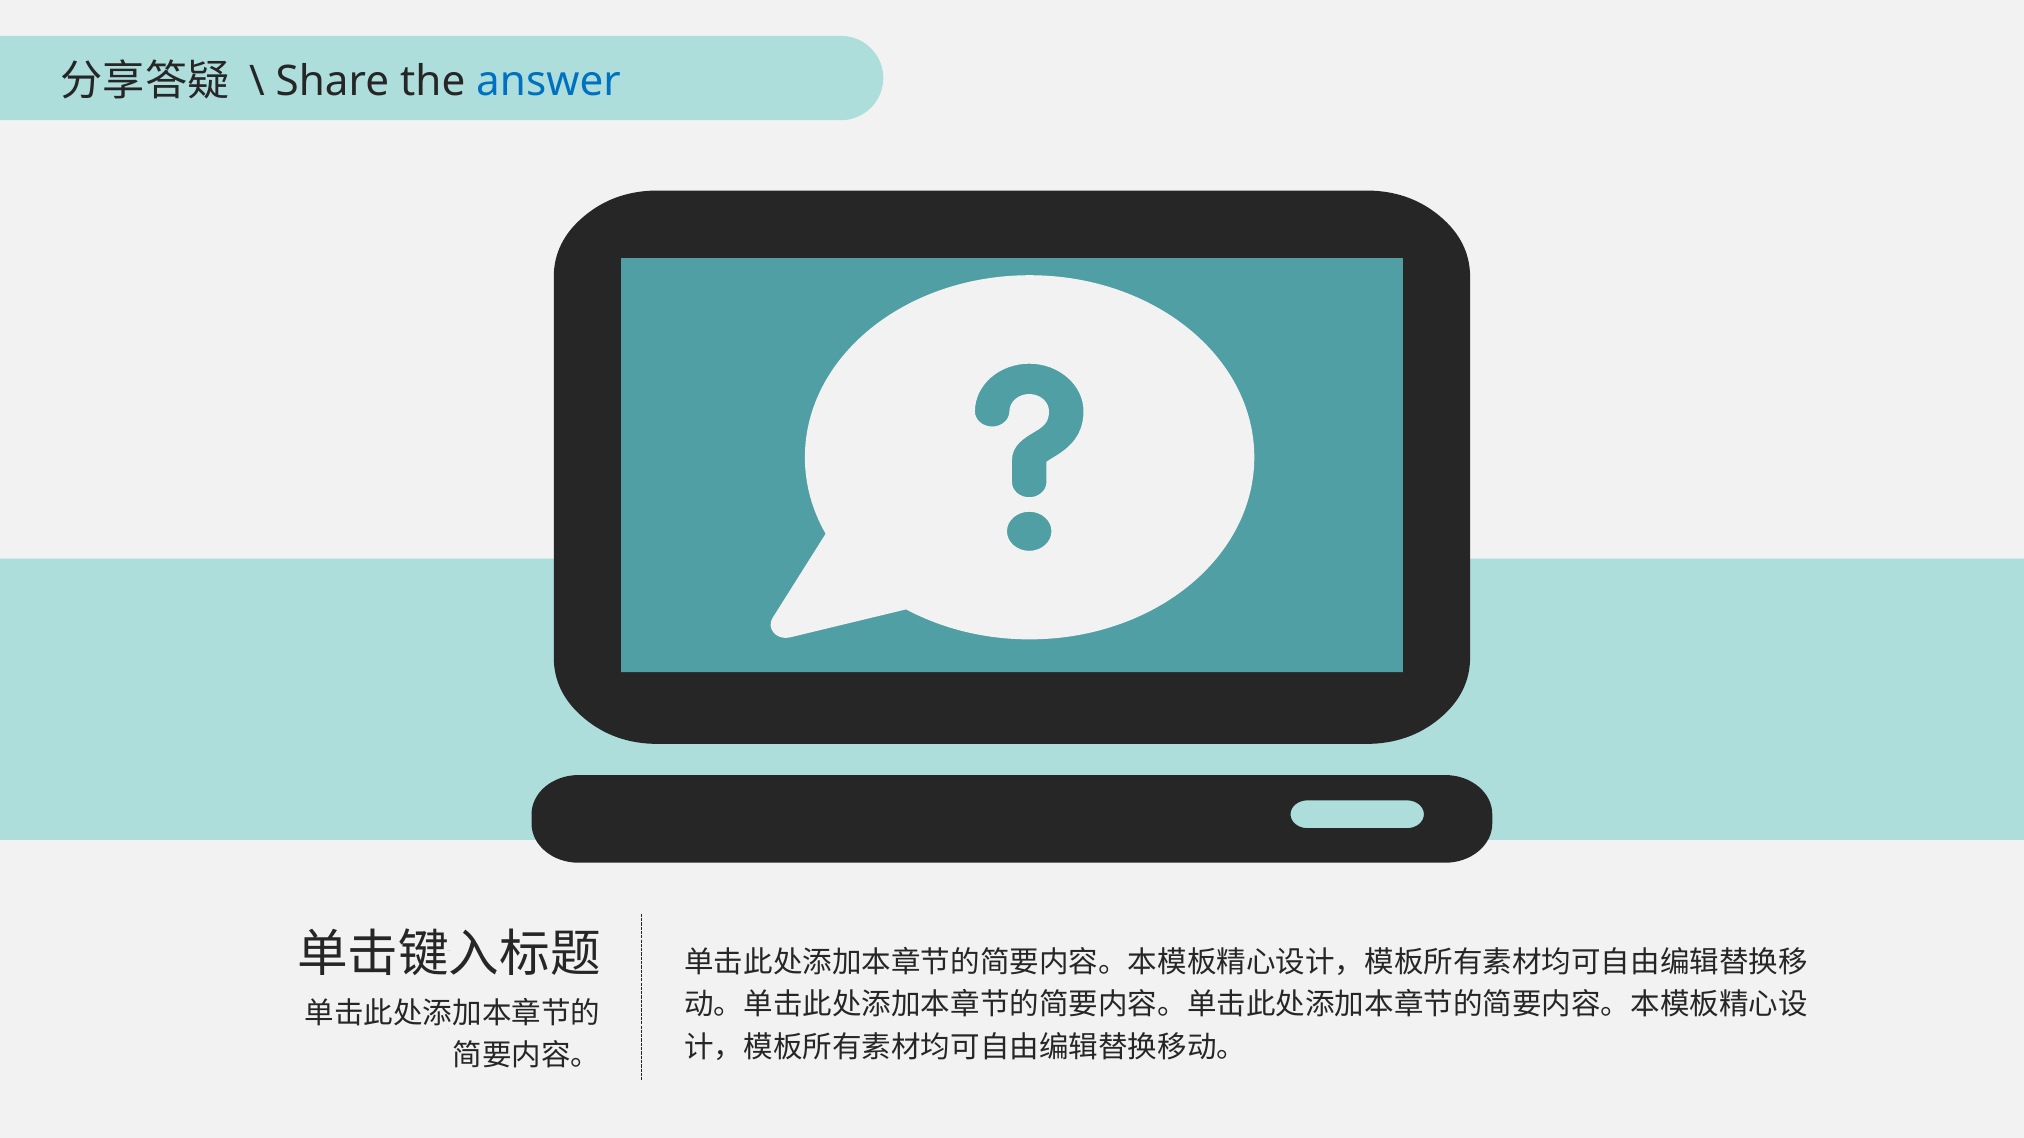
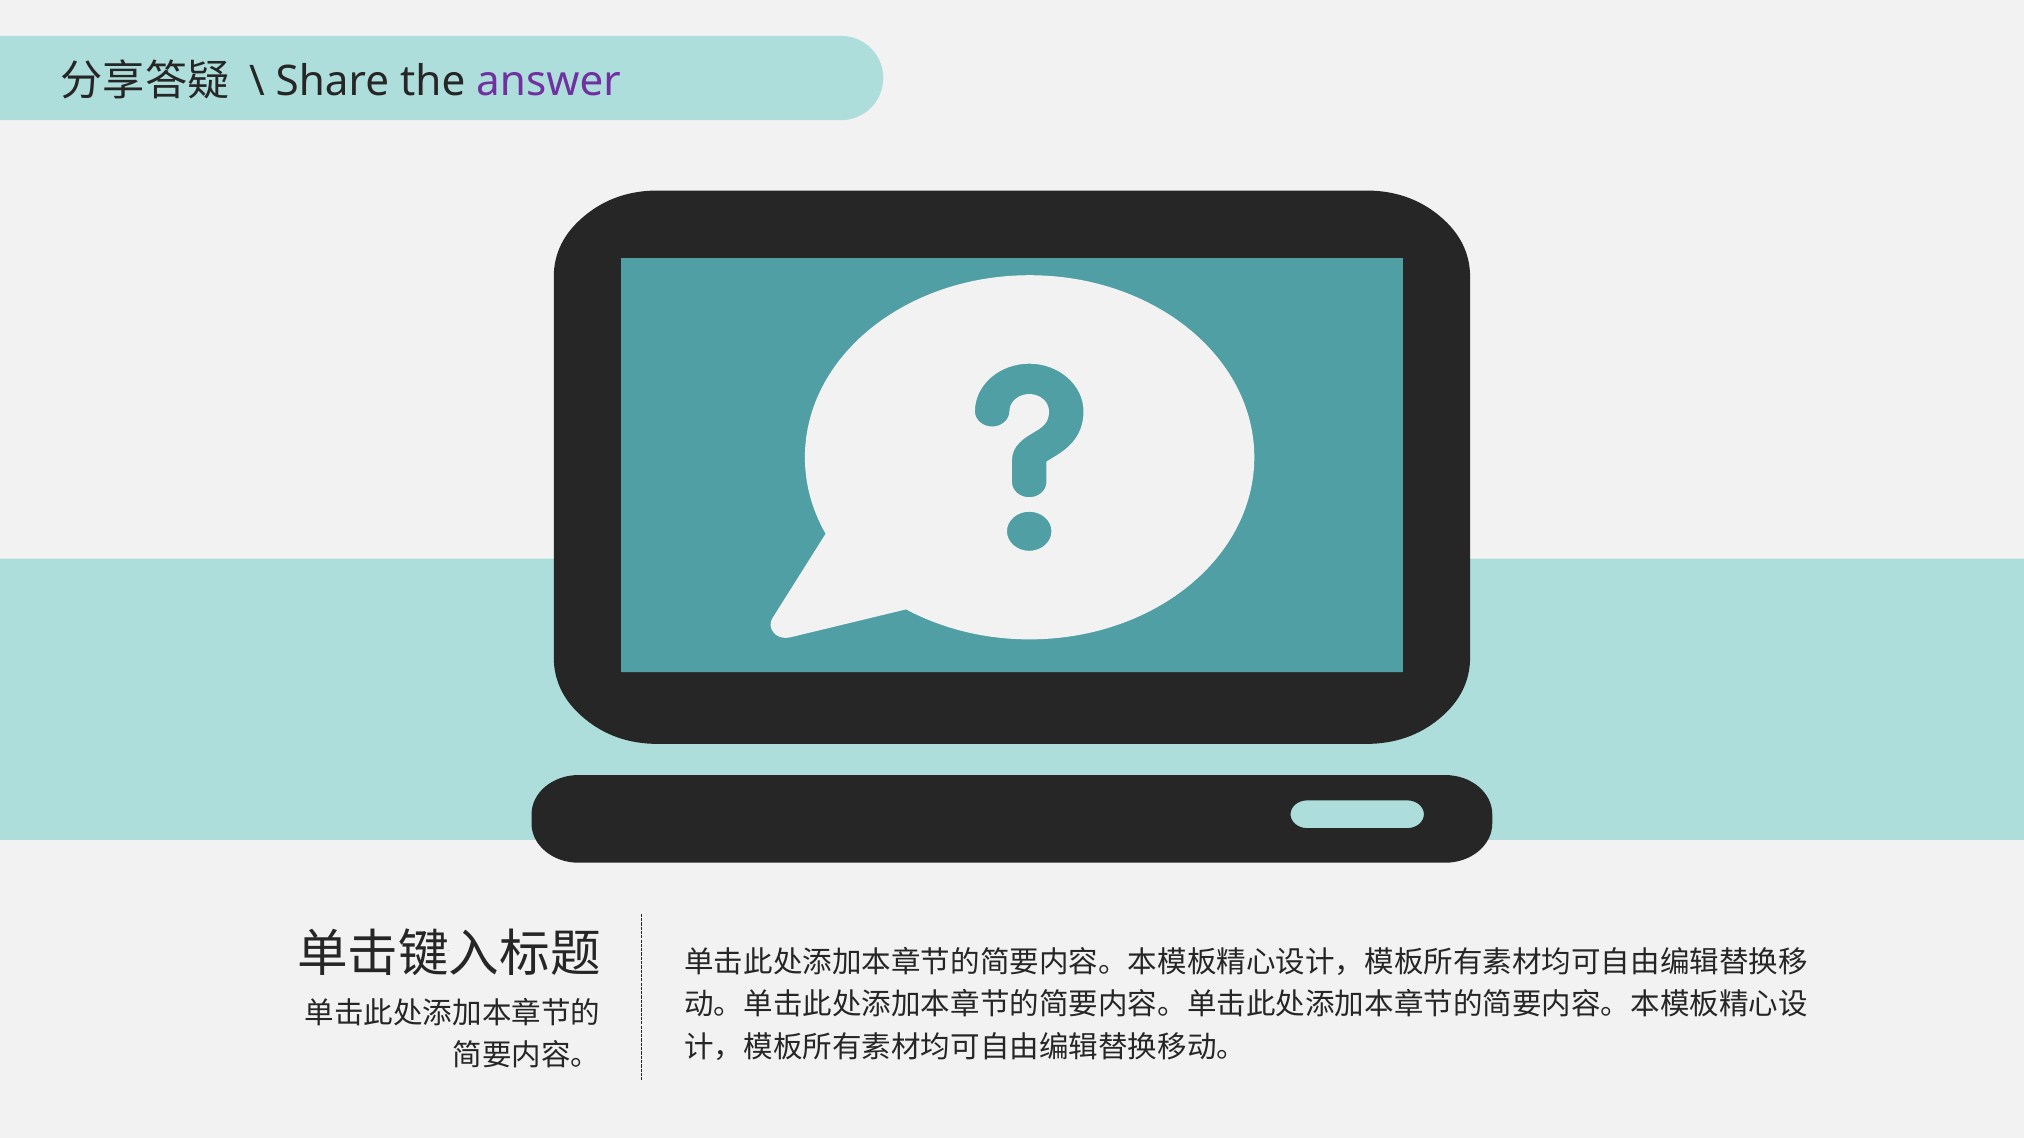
answer colour: blue -> purple
